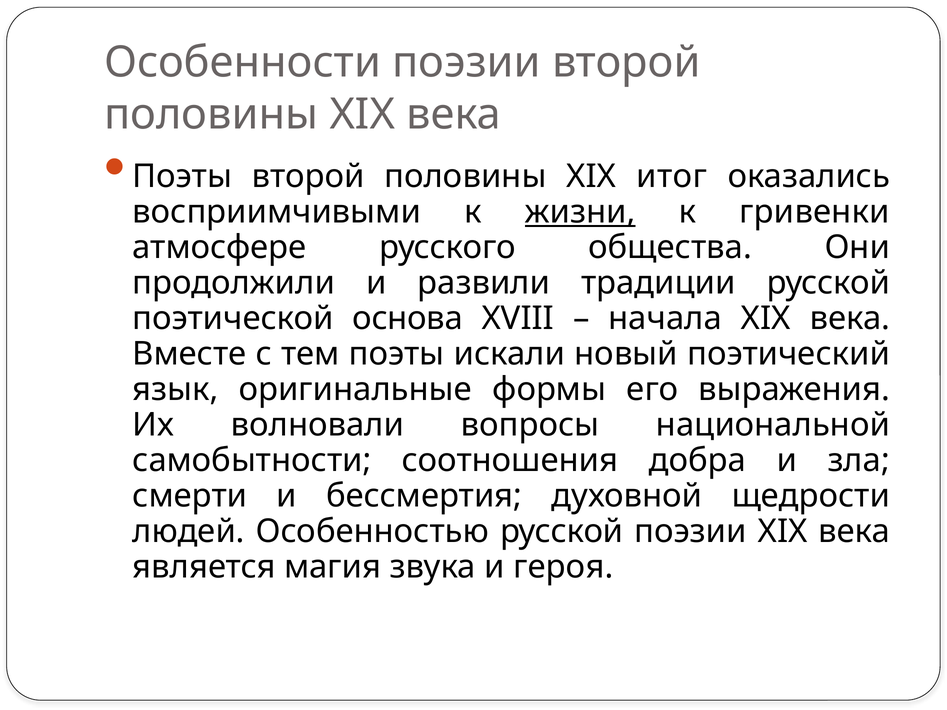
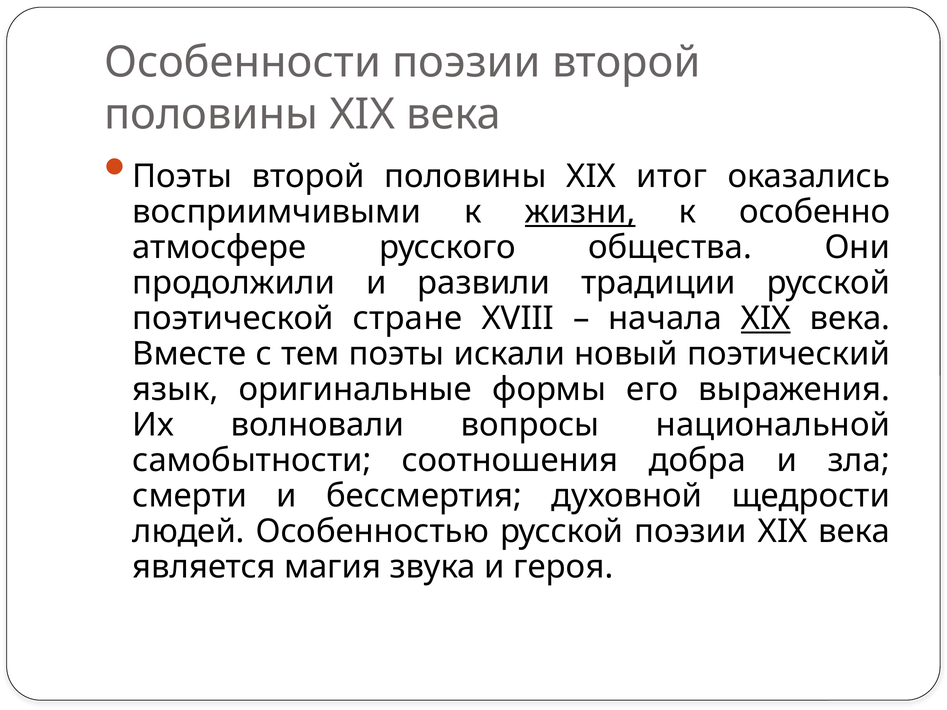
гривенки: гривенки -> особенно
основа: основа -> стране
XIX at (766, 319) underline: none -> present
